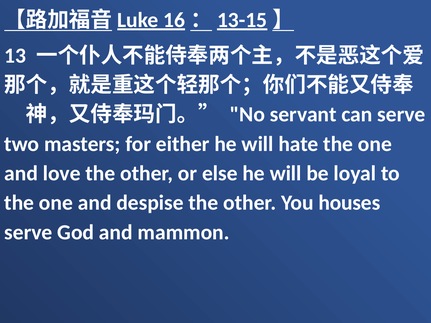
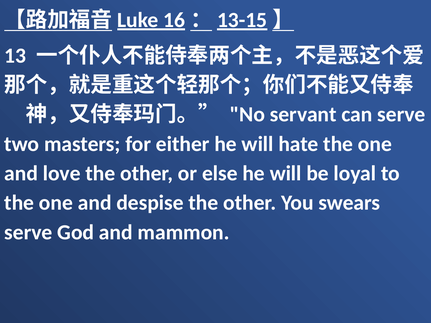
houses: houses -> swears
